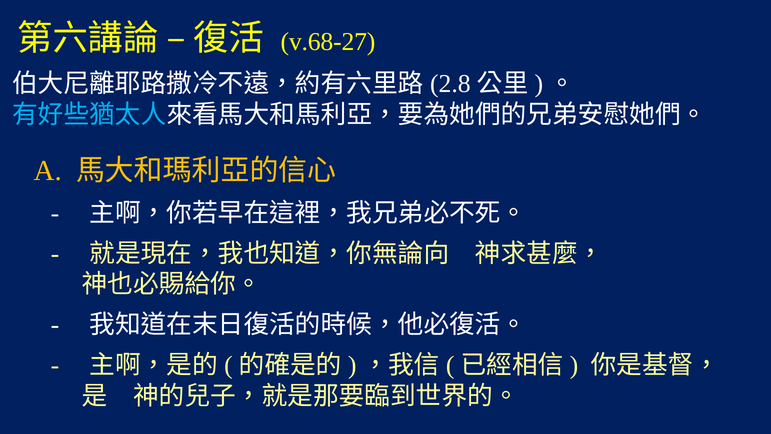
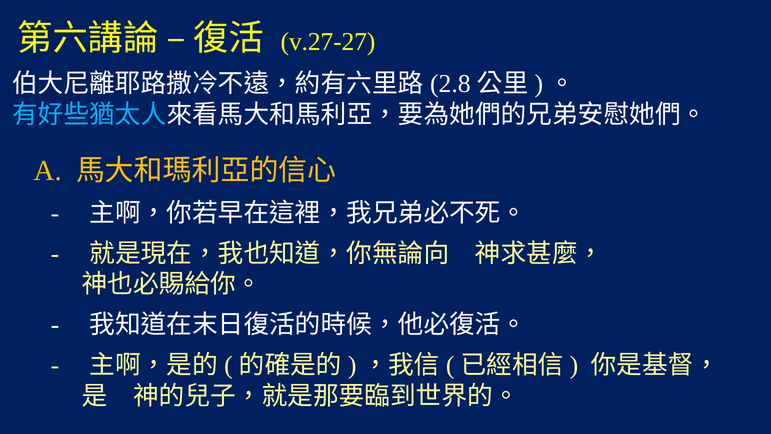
v.68-27: v.68-27 -> v.27-27
